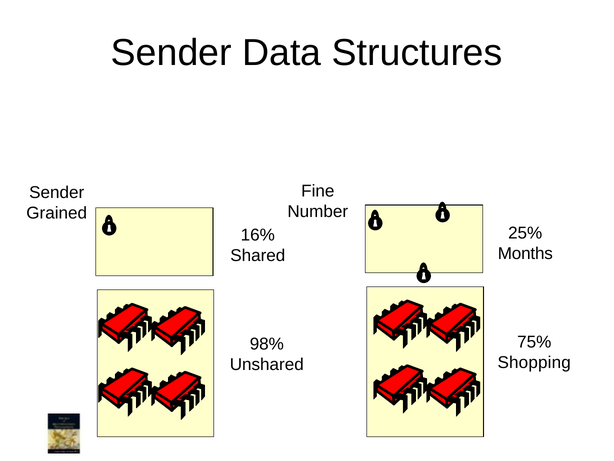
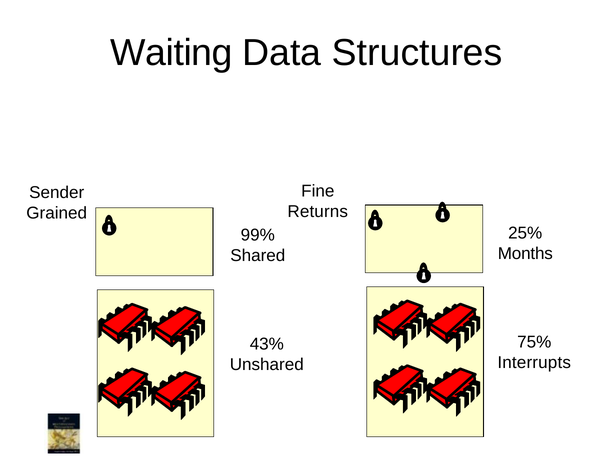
Sender at (171, 53): Sender -> Waiting
Number: Number -> Returns
16%: 16% -> 99%
98%: 98% -> 43%
Shopping: Shopping -> Interrupts
